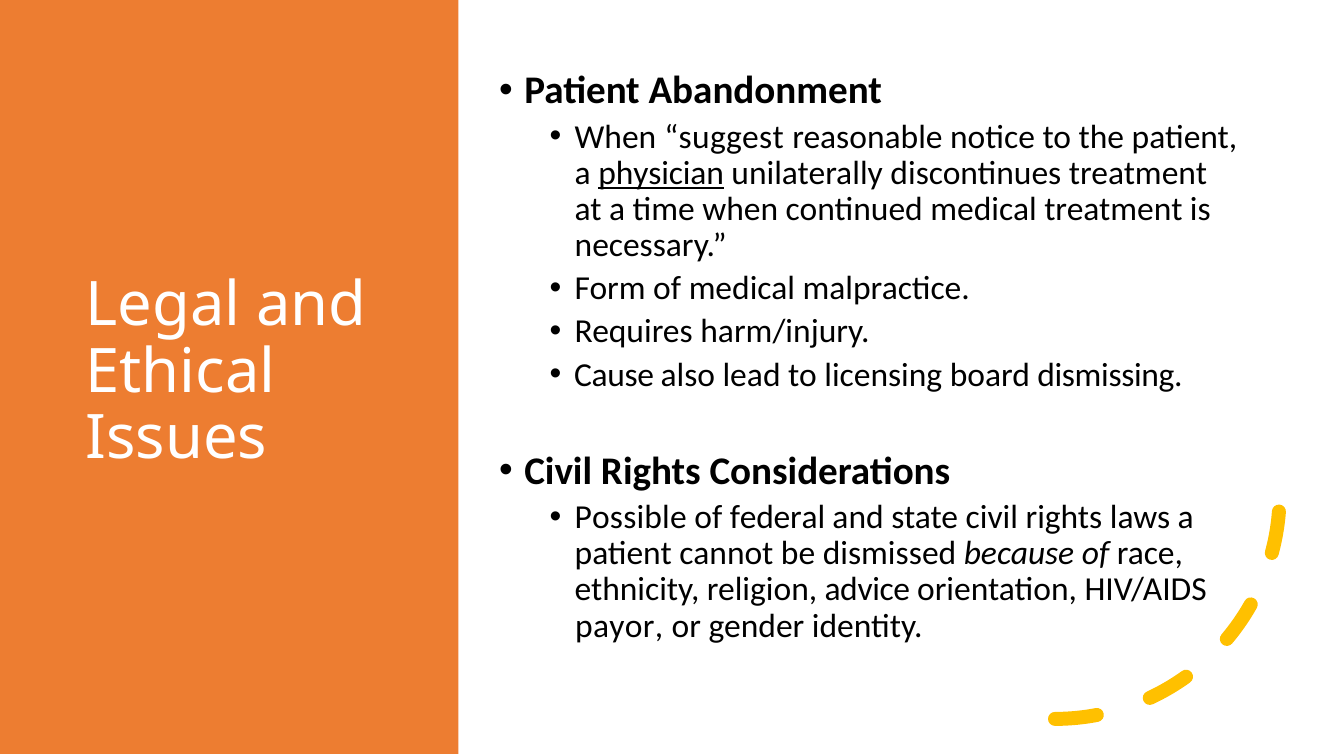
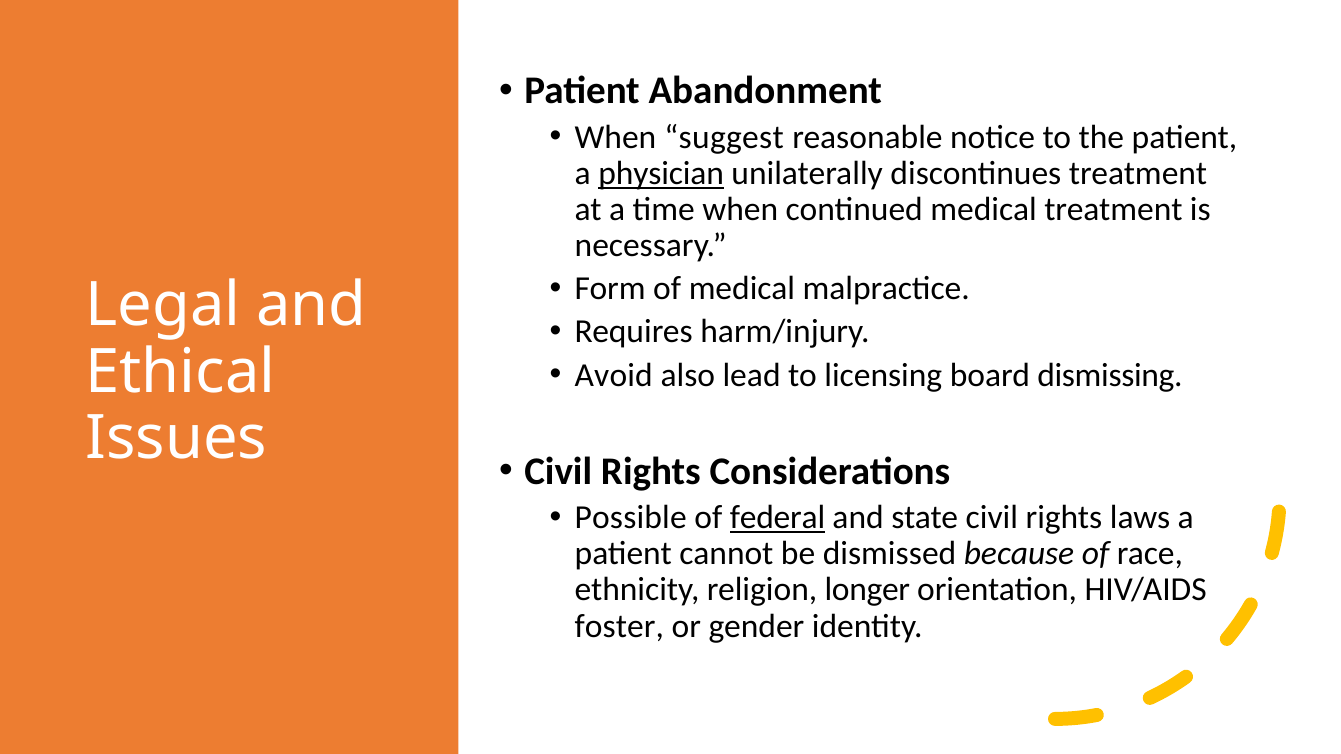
Cause: Cause -> Avoid
federal underline: none -> present
advice: advice -> longer
payor: payor -> foster
